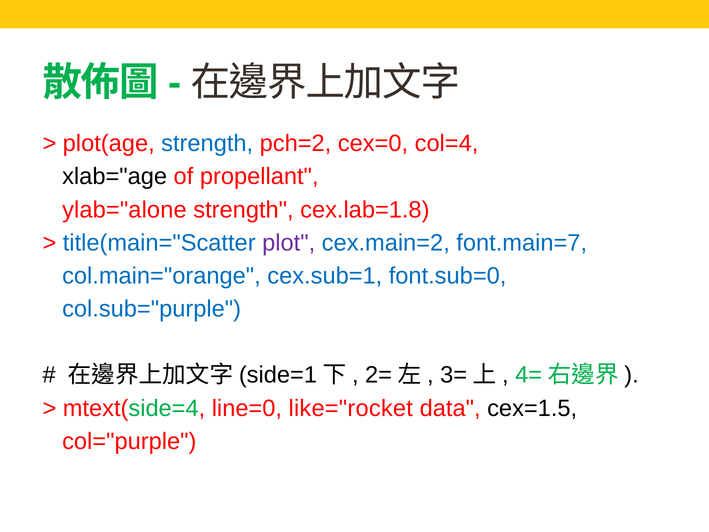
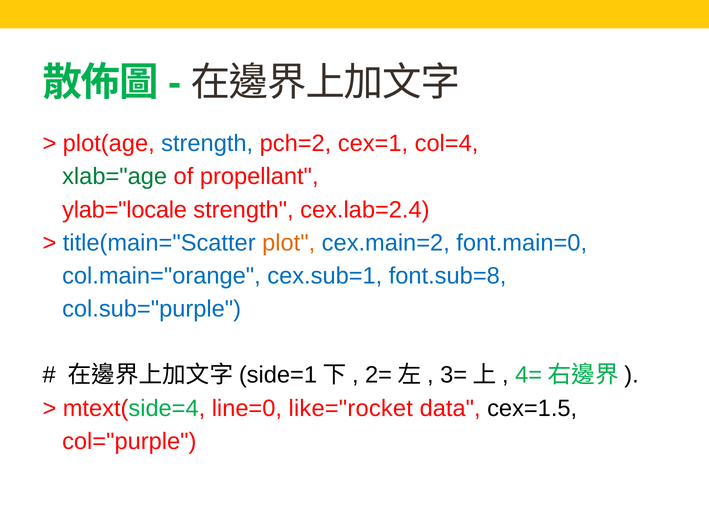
cex=0: cex=0 -> cex=1
xlab="age colour: black -> green
ylab="alone: ylab="alone -> ylab="locale
cex.lab=1.8: cex.lab=1.8 -> cex.lab=2.4
plot colour: purple -> orange
font.main=7: font.main=7 -> font.main=0
font.sub=0: font.sub=0 -> font.sub=8
